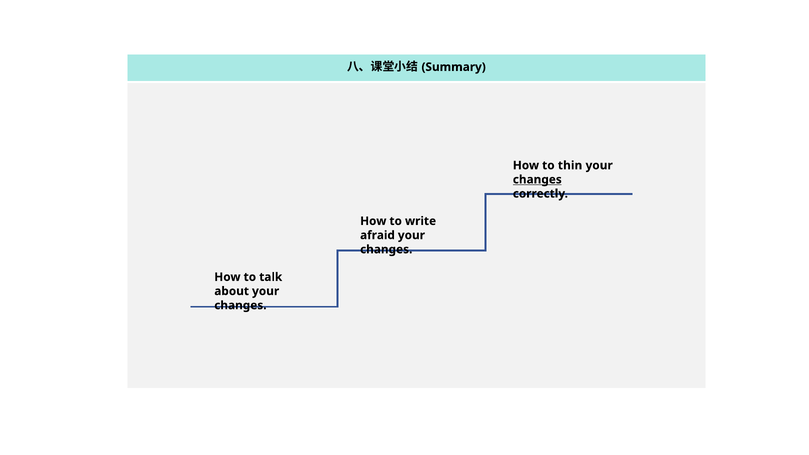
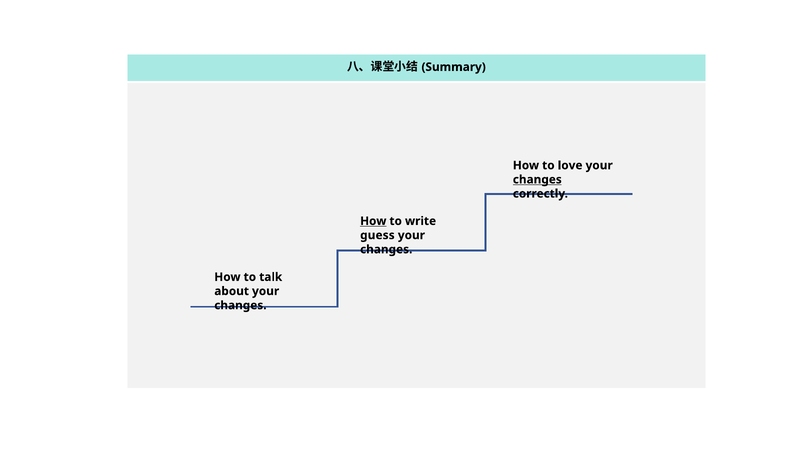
thin: thin -> love
How at (373, 221) underline: none -> present
afraid: afraid -> guess
